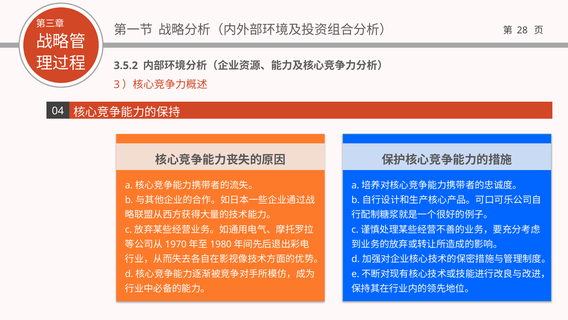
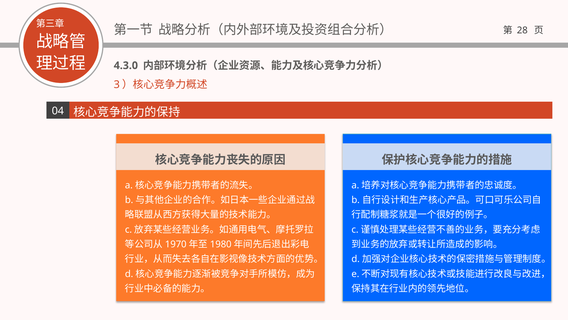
3.5.2: 3.5.2 -> 4.3.0
